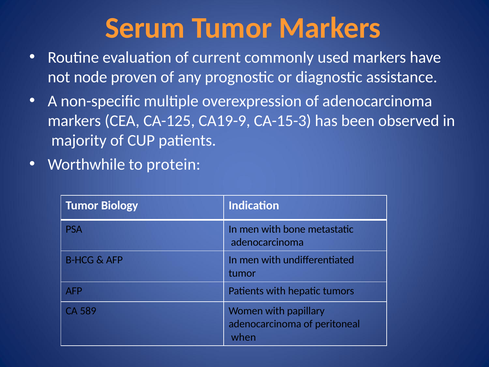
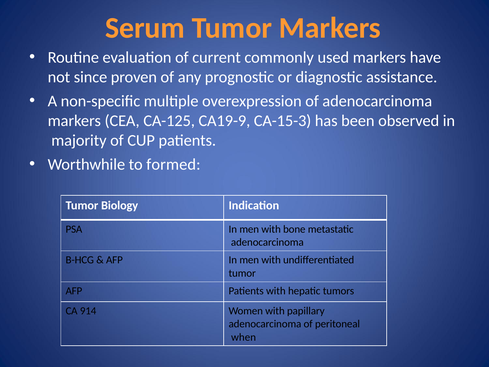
node: node -> since
protein: protein -> formed
589: 589 -> 914
